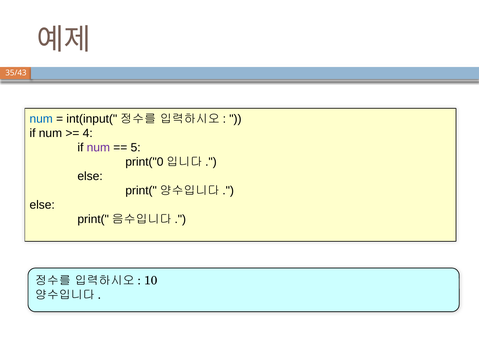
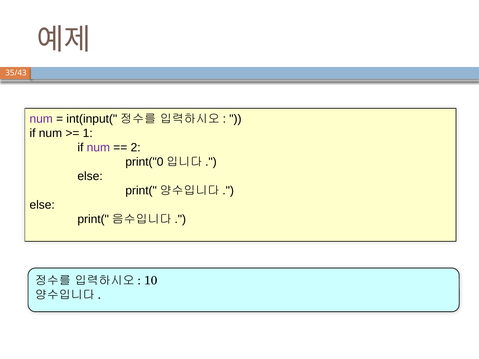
num at (41, 119) colour: blue -> purple
4: 4 -> 1
5: 5 -> 2
